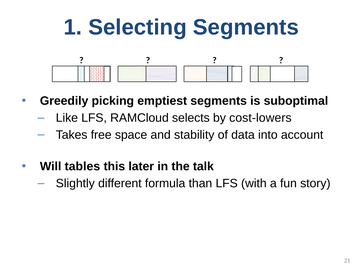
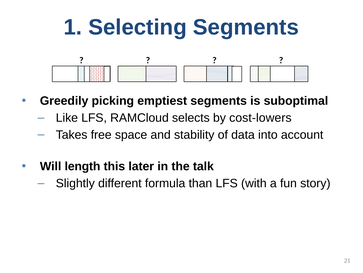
tables: tables -> length
